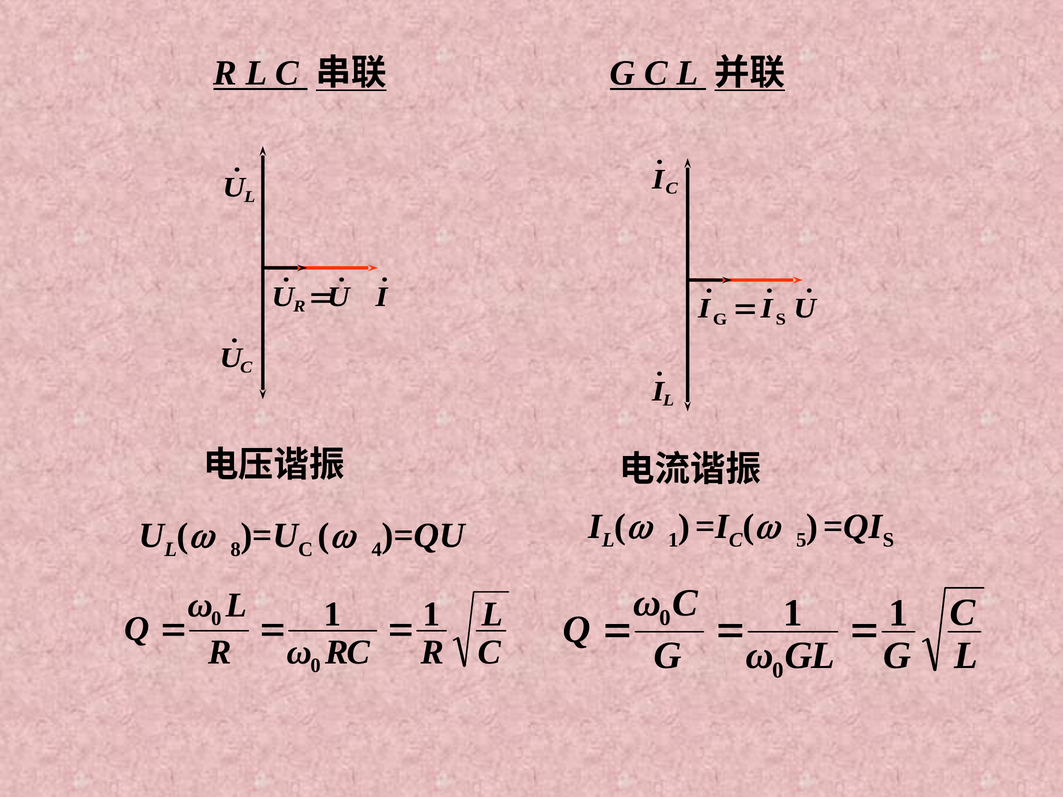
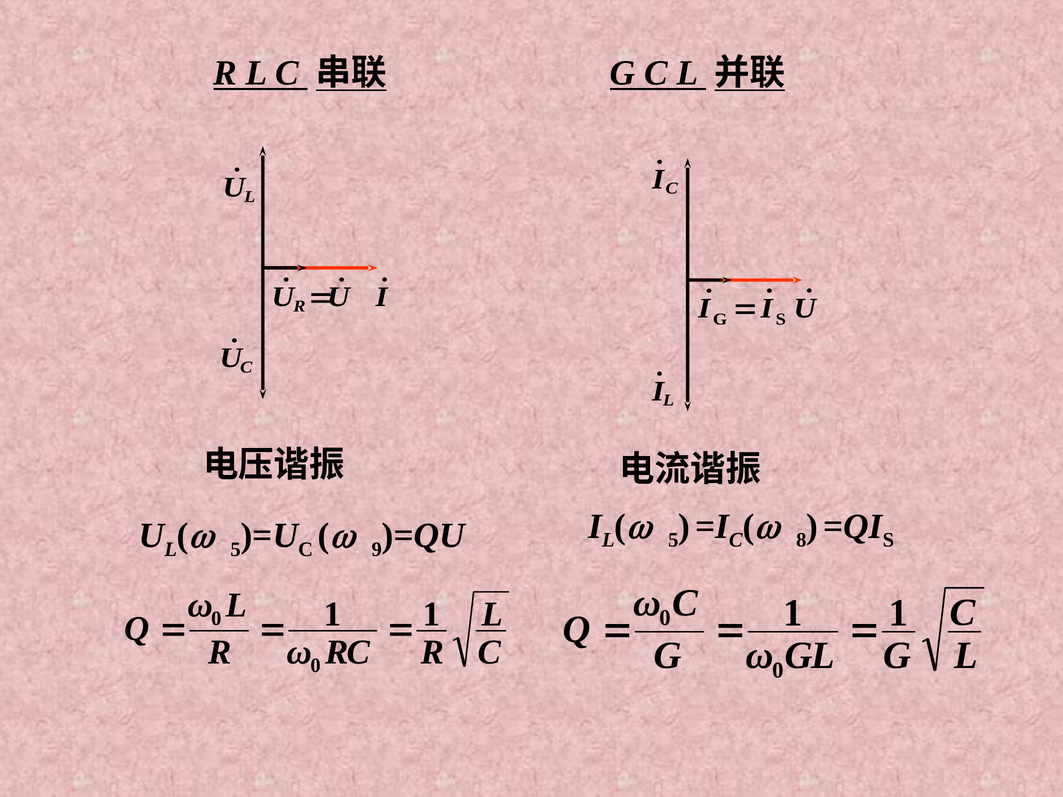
1 at (673, 540): 1 -> 5
5: 5 -> 8
8 at (236, 550): 8 -> 5
4: 4 -> 9
